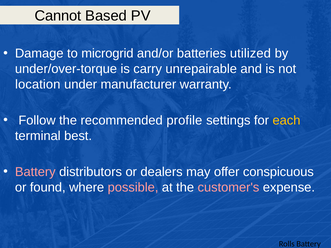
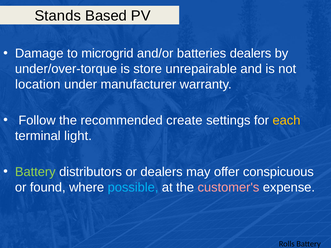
Cannot: Cannot -> Stands
batteries utilized: utilized -> dealers
carry: carry -> store
profile: profile -> create
best: best -> light
Battery at (35, 172) colour: pink -> light green
possible colour: pink -> light blue
